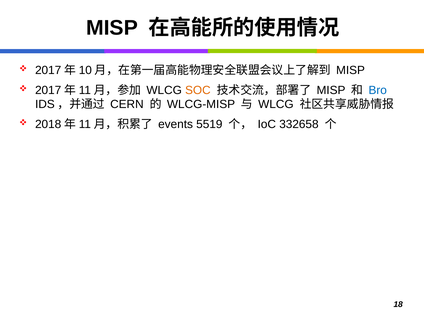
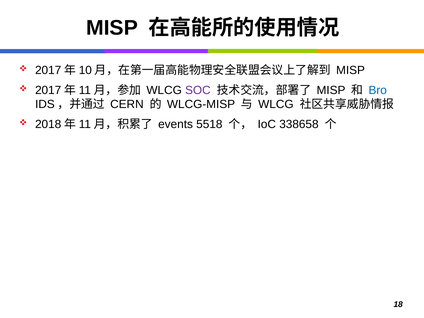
SOC colour: orange -> purple
5519: 5519 -> 5518
332658: 332658 -> 338658
